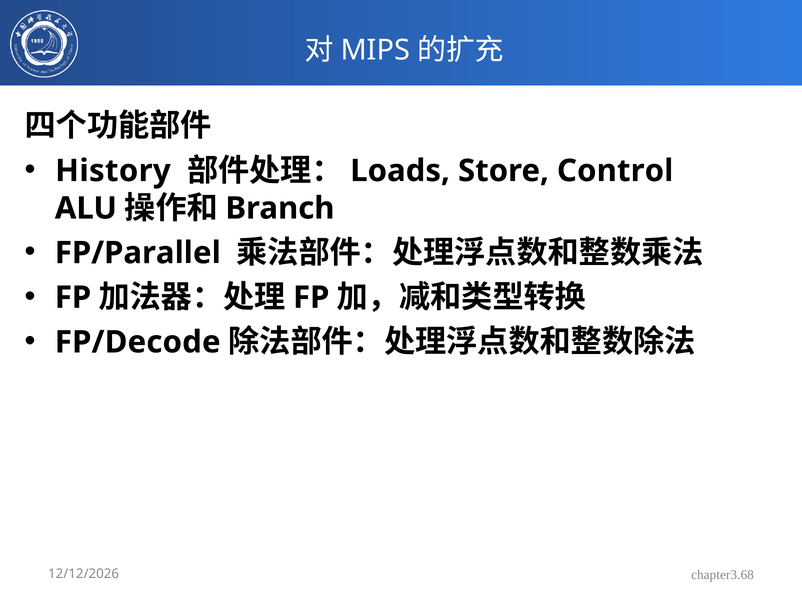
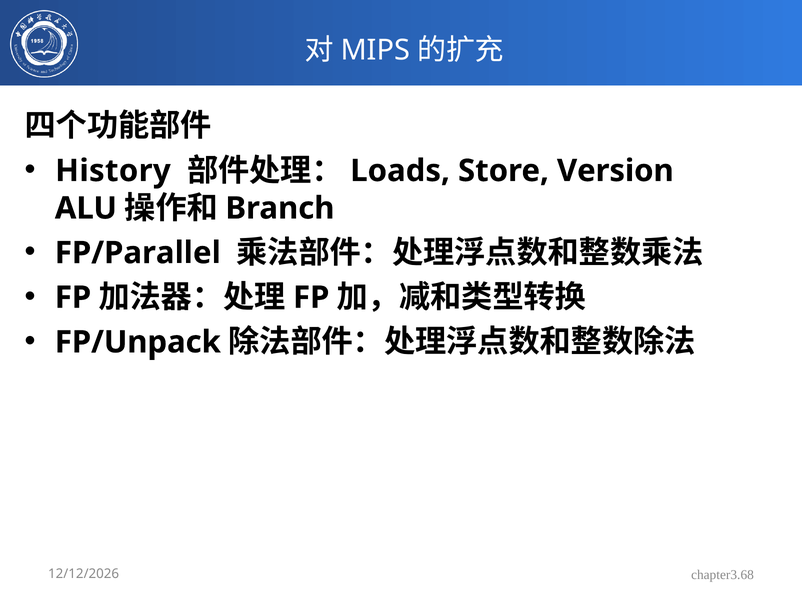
Control: Control -> Version
FP/Decode: FP/Decode -> FP/Unpack
